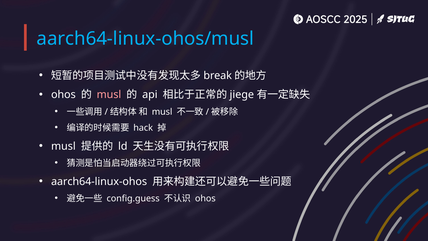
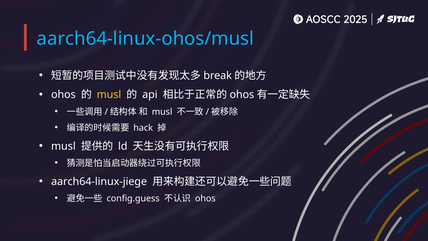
musl at (109, 95) colour: pink -> yellow
jiege at (242, 95): jiege -> ohos
aarch64-linux-ohos: aarch64-linux-ohos -> aarch64-linux-jiege
